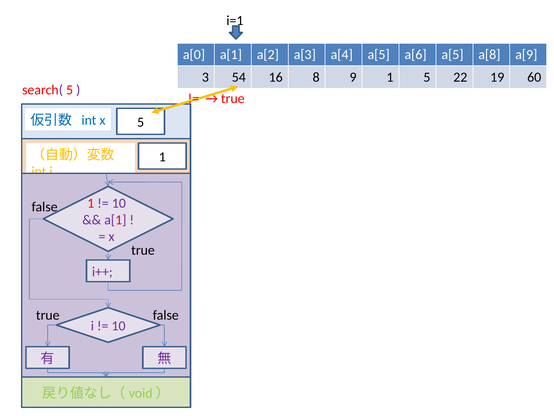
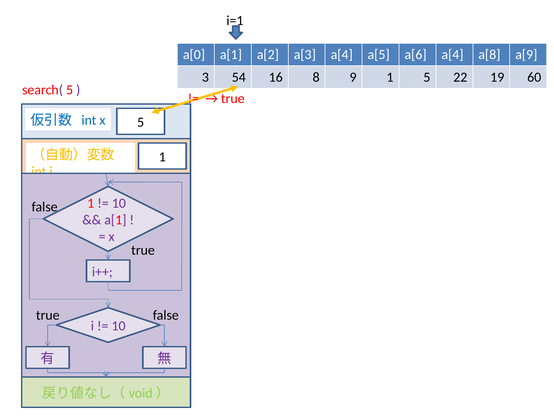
a[6 a[5: a[5 -> a[4
